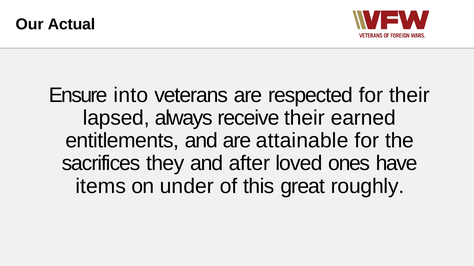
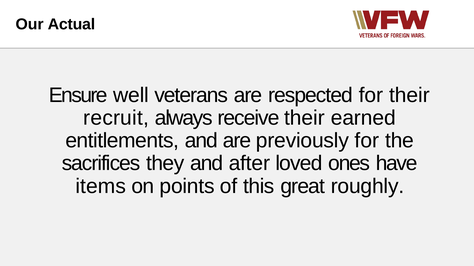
into: into -> well
lapsed: lapsed -> recruit
attainable: attainable -> previously
under: under -> points
